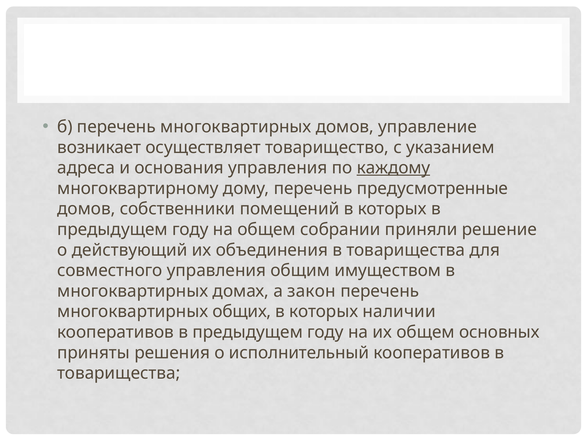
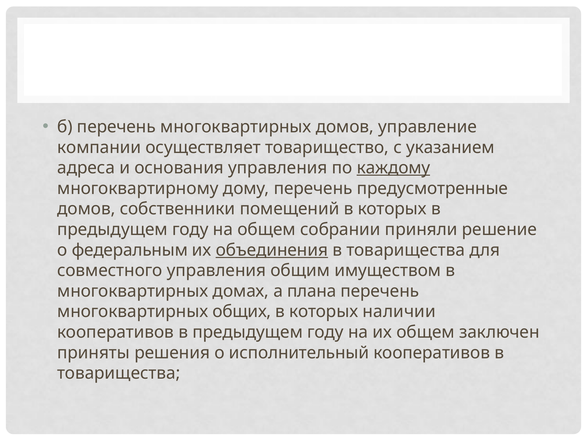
возникает: возникает -> компании
действующий: действующий -> федеральным
объединения underline: none -> present
закон: закон -> плана
основных: основных -> заключен
